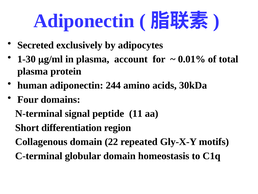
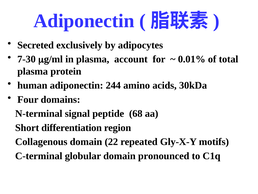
1-30: 1-30 -> 7-30
11: 11 -> 68
homeostasis: homeostasis -> pronounced
